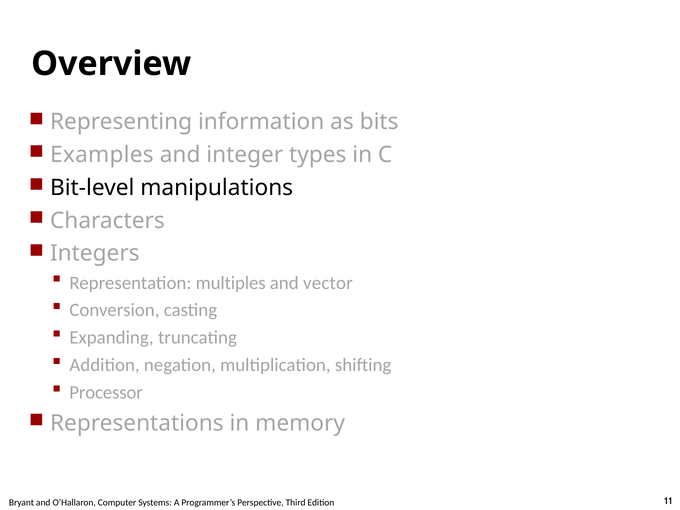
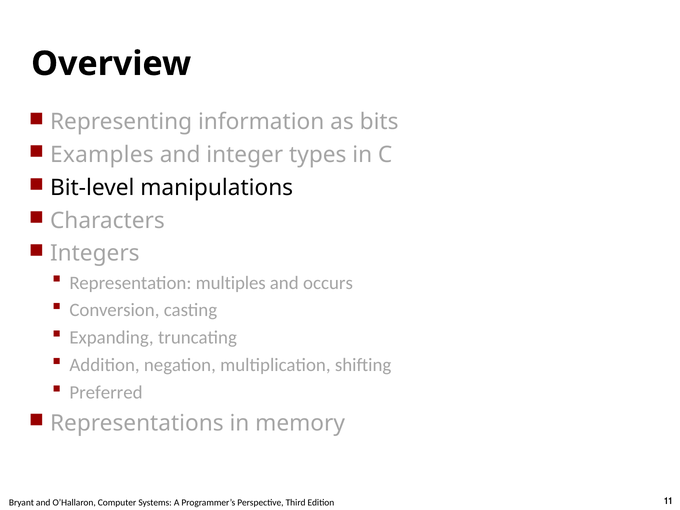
vector: vector -> occurs
Processor: Processor -> Preferred
